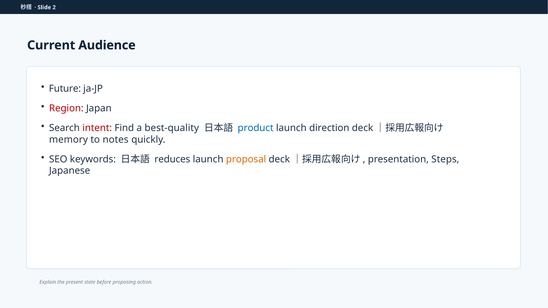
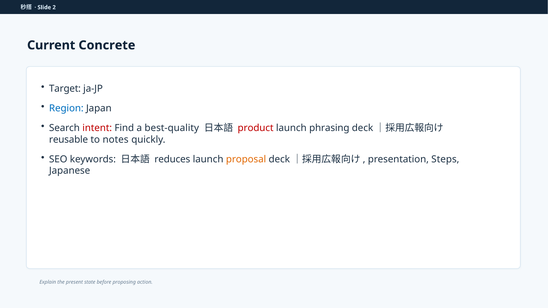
Audience: Audience -> Concrete
Future: Future -> Target
Region colour: red -> blue
product colour: blue -> red
direction: direction -> phrasing
memory: memory -> reusable
